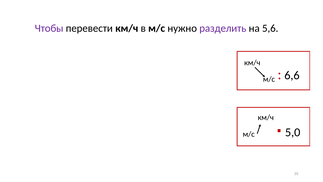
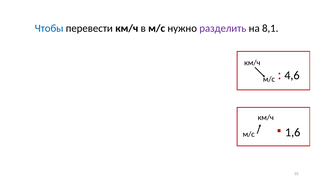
Чтобы colour: purple -> blue
5,6: 5,6 -> 8,1
6,6: 6,6 -> 4,6
5,0: 5,0 -> 1,6
